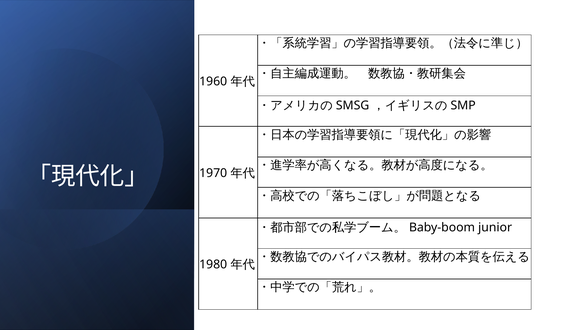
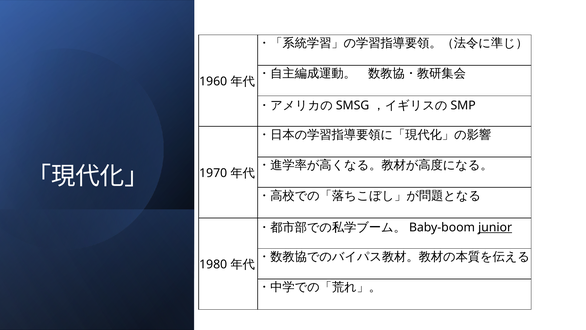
junior underline: none -> present
